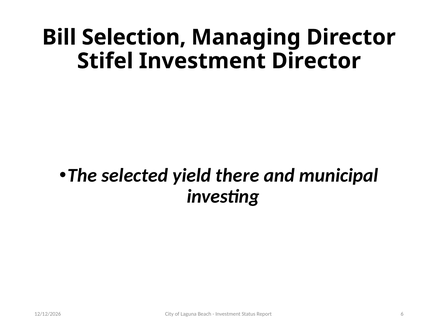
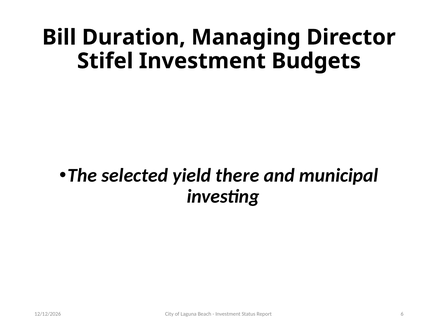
Selection: Selection -> Duration
Investment Director: Director -> Budgets
